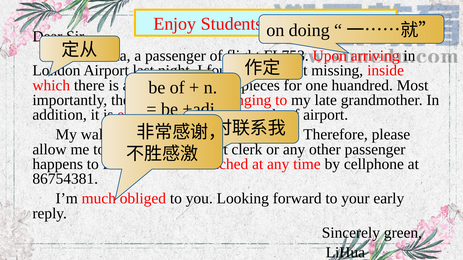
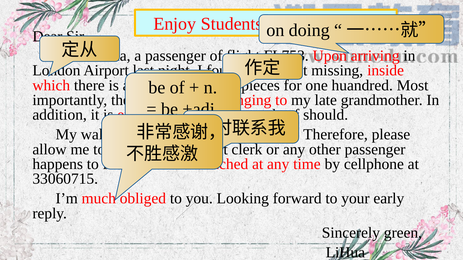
airport at (326, 115): airport -> should
86754381: 86754381 -> 33060715
